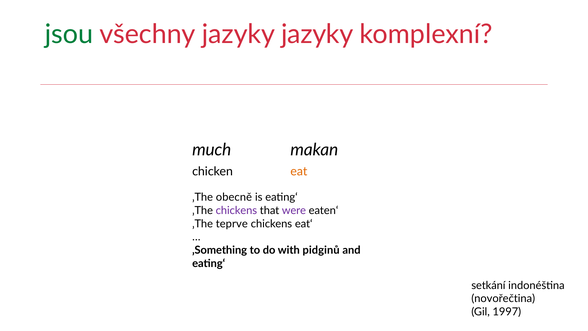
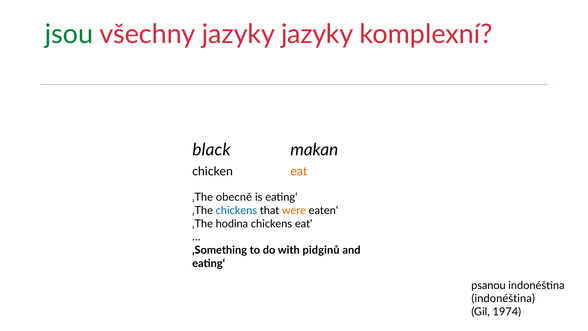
much: much -> black
chickens at (236, 210) colour: purple -> blue
were colour: purple -> orange
teprve: teprve -> hodina
setkání: setkání -> psanou
novořečtina at (503, 298): novořečtina -> indonéština
1997: 1997 -> 1974
